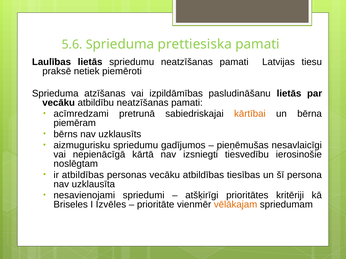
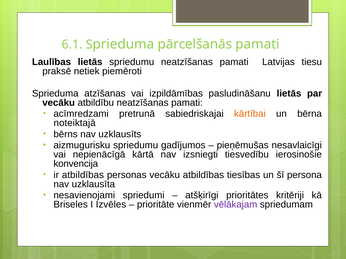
5.6: 5.6 -> 6.1
prettiesiska: prettiesiska -> pārcelšanās
piemēram: piemēram -> noteiktajā
noslēgtam: noslēgtam -> konvencija
vēlākajam colour: orange -> purple
